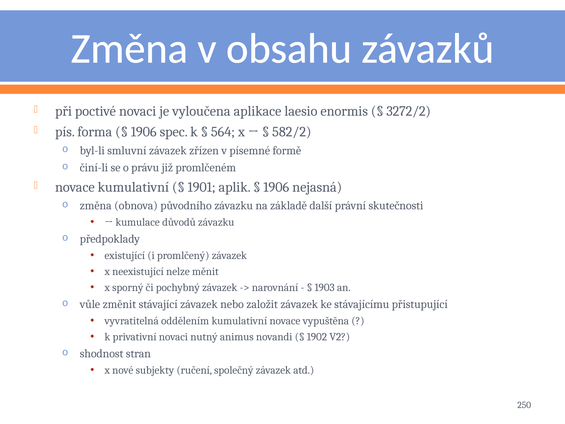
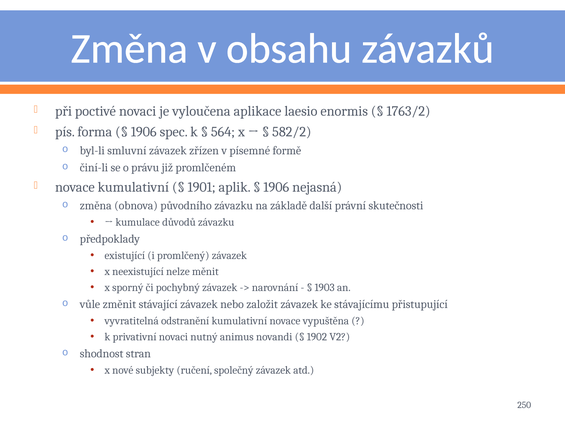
3272/2: 3272/2 -> 1763/2
oddělením: oddělením -> odstranění
